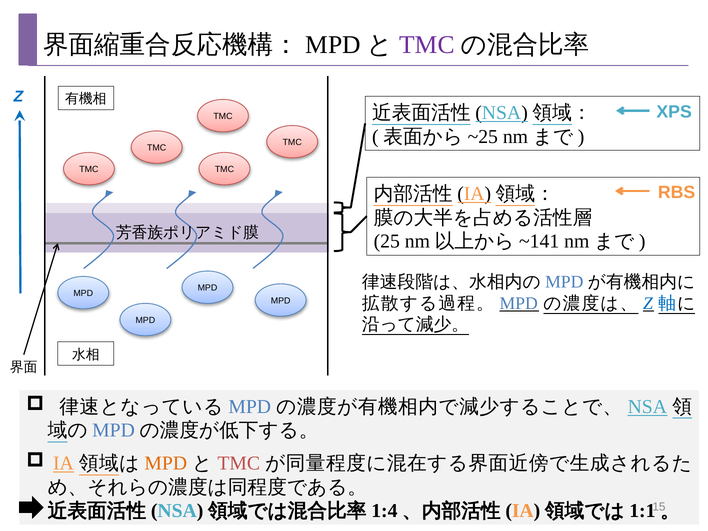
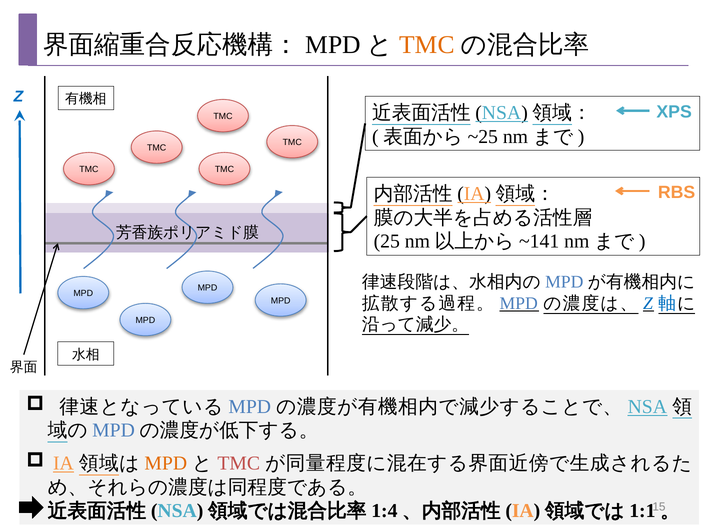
TMC at (427, 45) colour: purple -> orange
